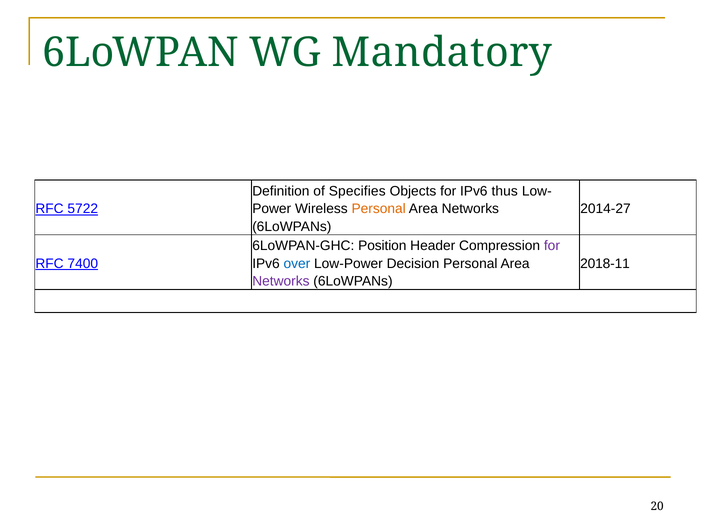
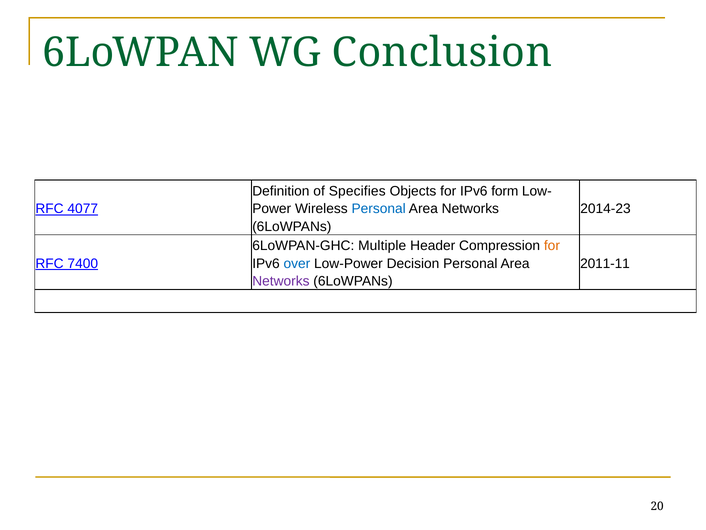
Mandatory: Mandatory -> Conclusion
thus: thus -> form
5722: 5722 -> 4077
Personal at (379, 209) colour: orange -> blue
2014-27: 2014-27 -> 2014-23
Position: Position -> Multiple
for at (552, 246) colour: purple -> orange
2018-11: 2018-11 -> 2011-11
